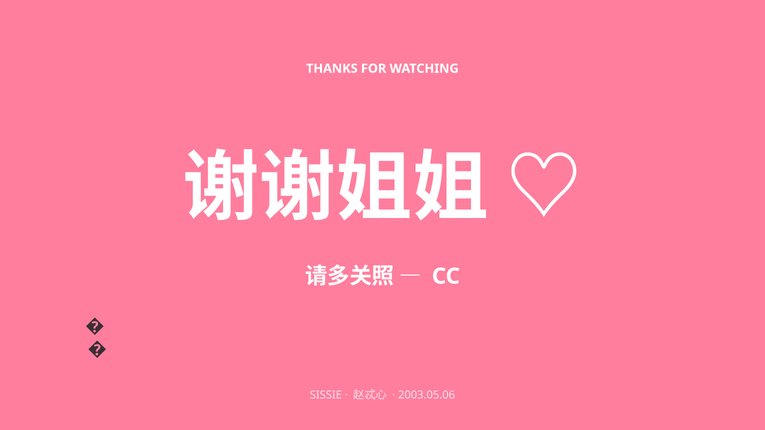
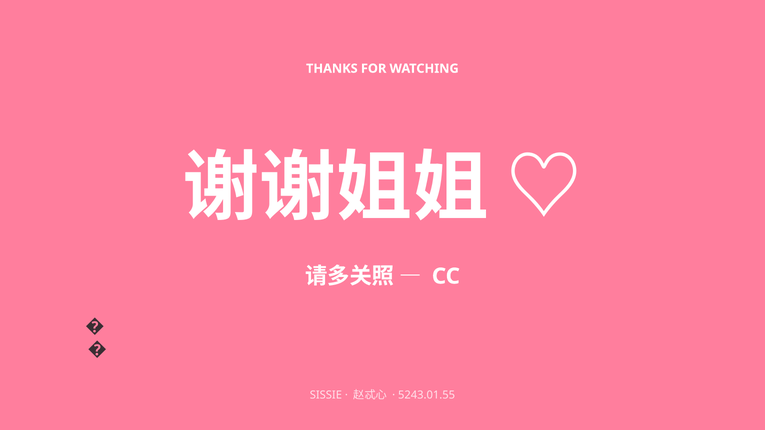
2003.05.06: 2003.05.06 -> 5243.01.55
